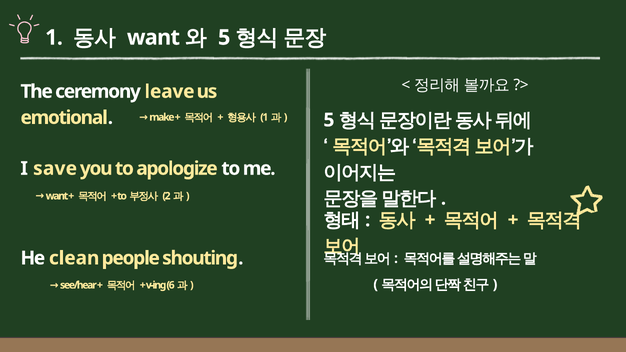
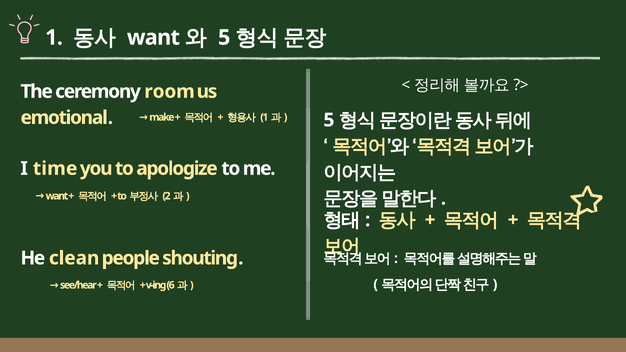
leave: leave -> room
save: save -> time
